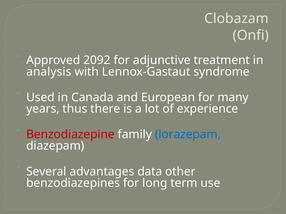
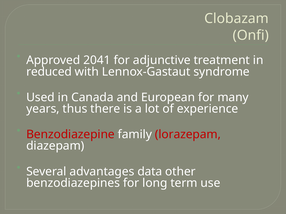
2092: 2092 -> 2041
analysis: analysis -> reduced
lorazepam colour: blue -> red
